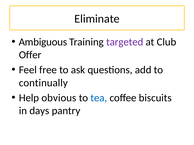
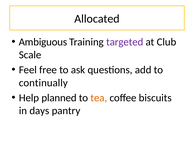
Eliminate: Eliminate -> Allocated
Offer: Offer -> Scale
obvious: obvious -> planned
tea colour: blue -> orange
